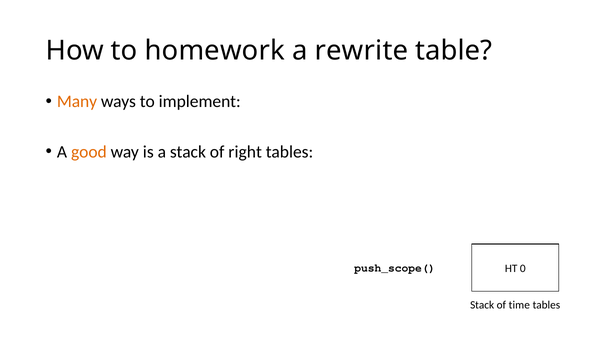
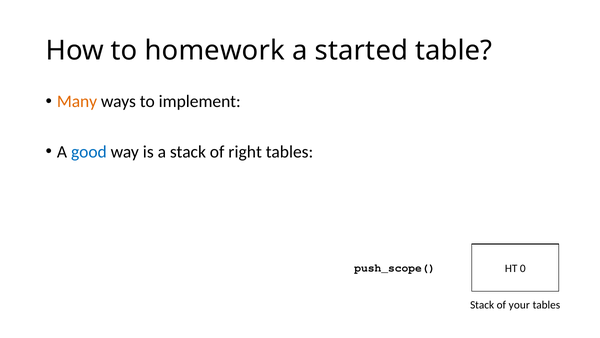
rewrite: rewrite -> started
good colour: orange -> blue
time: time -> your
